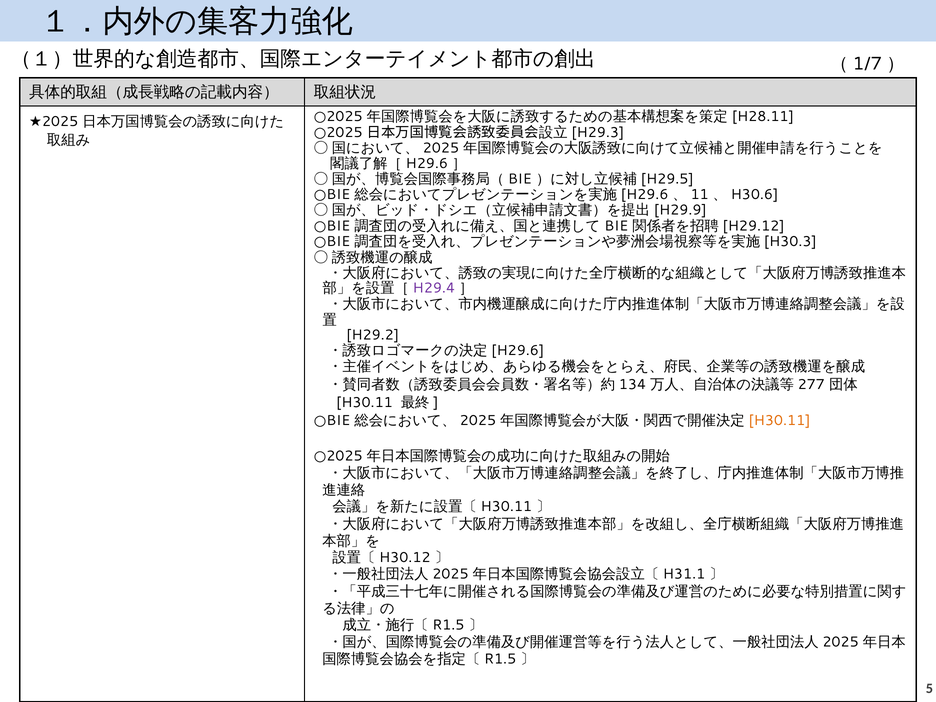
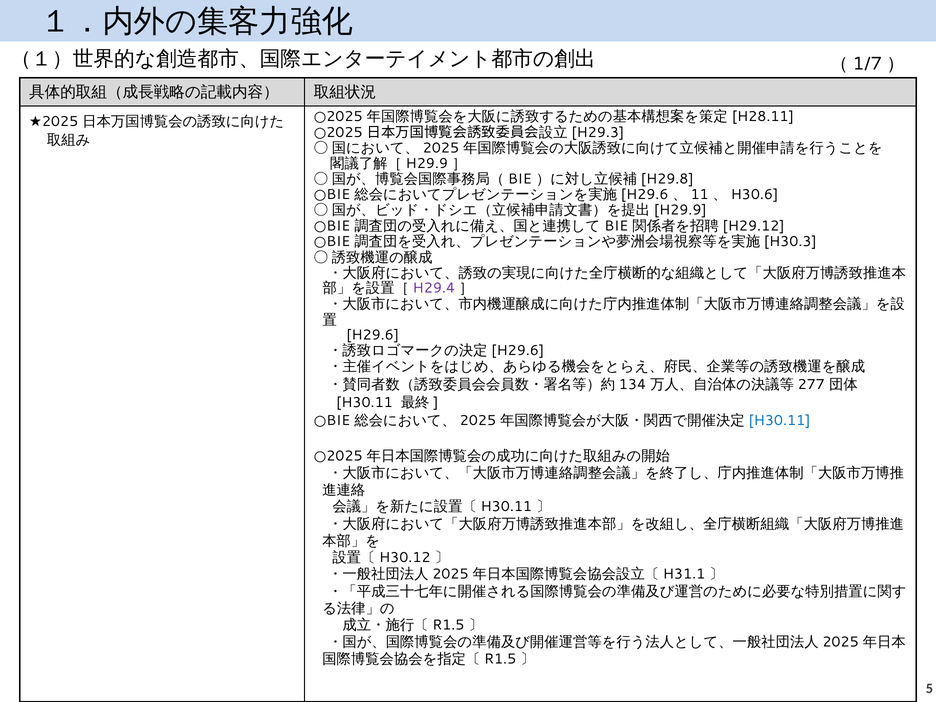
H29.6 at (427, 164): H29.6 -> H29.9
H29.5: H29.5 -> H29.8
H29.2 at (373, 335): H29.2 -> H29.6
H30.11 at (779, 421) colour: orange -> blue
